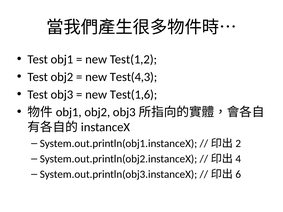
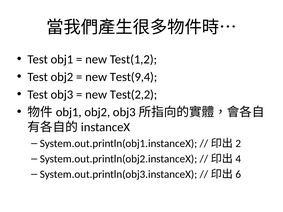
Test(4,3: Test(4,3 -> Test(9,4
Test(1,6: Test(1,6 -> Test(2,2
